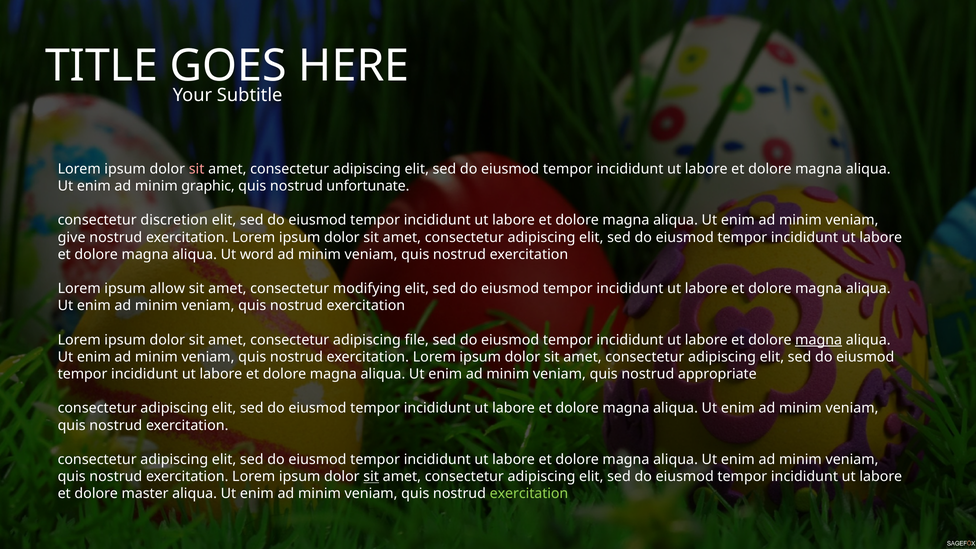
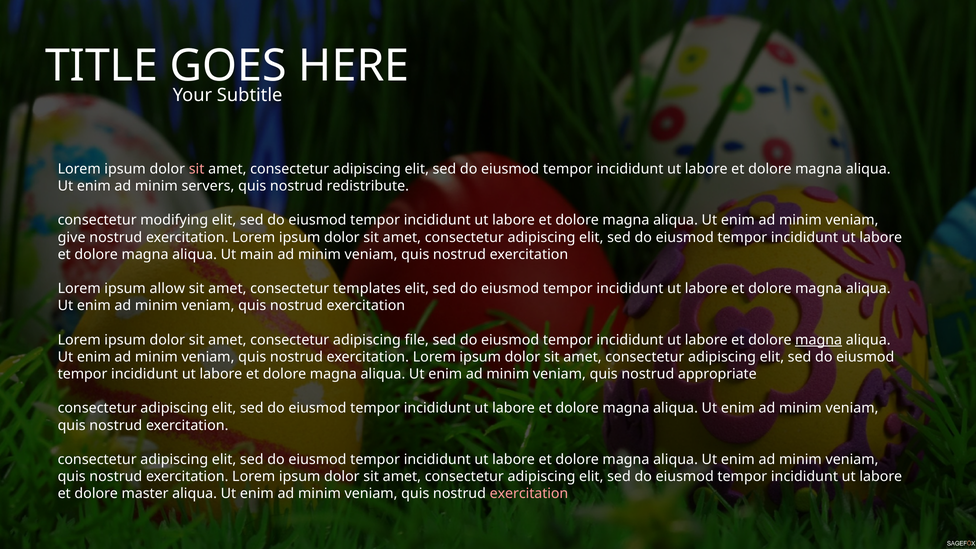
graphic: graphic -> servers
unfortunate: unfortunate -> redistribute
discretion: discretion -> modifying
word: word -> main
modifying: modifying -> templates
sit at (371, 477) underline: present -> none
exercitation at (529, 494) colour: light green -> pink
